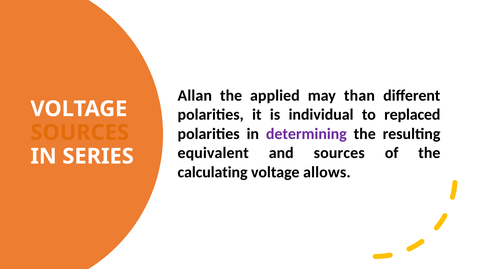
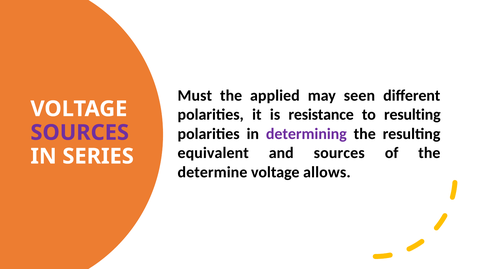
Allan: Allan -> Must
than: than -> seen
individual: individual -> resistance
to replaced: replaced -> resulting
SOURCES at (80, 132) colour: orange -> purple
calculating: calculating -> determine
